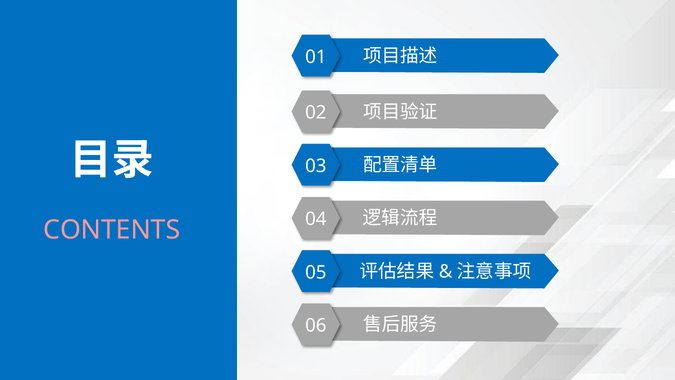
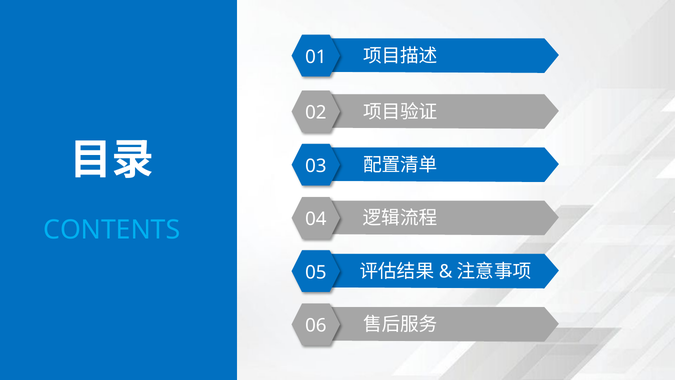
CONTENTS colour: pink -> light blue
